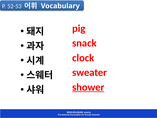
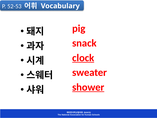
clock underline: none -> present
